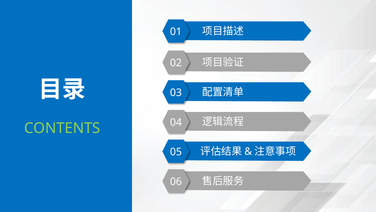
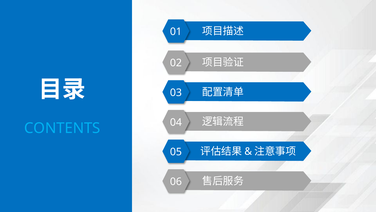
CONTENTS colour: light green -> light blue
